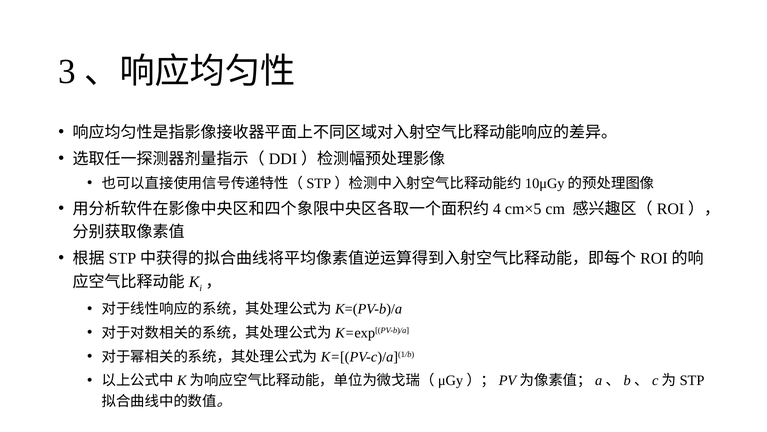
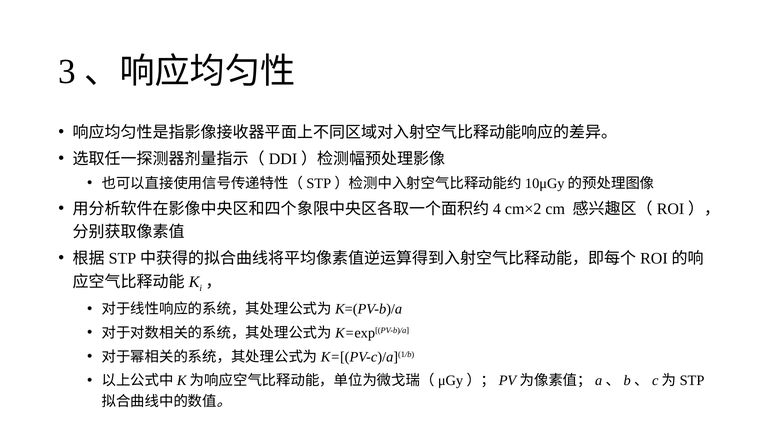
cm×5: cm×5 -> cm×2
